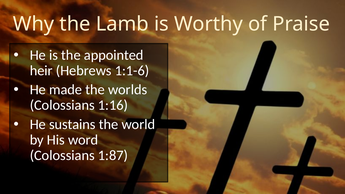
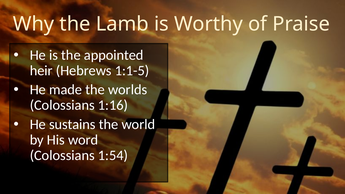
1:1-6: 1:1-6 -> 1:1-5
1:87: 1:87 -> 1:54
